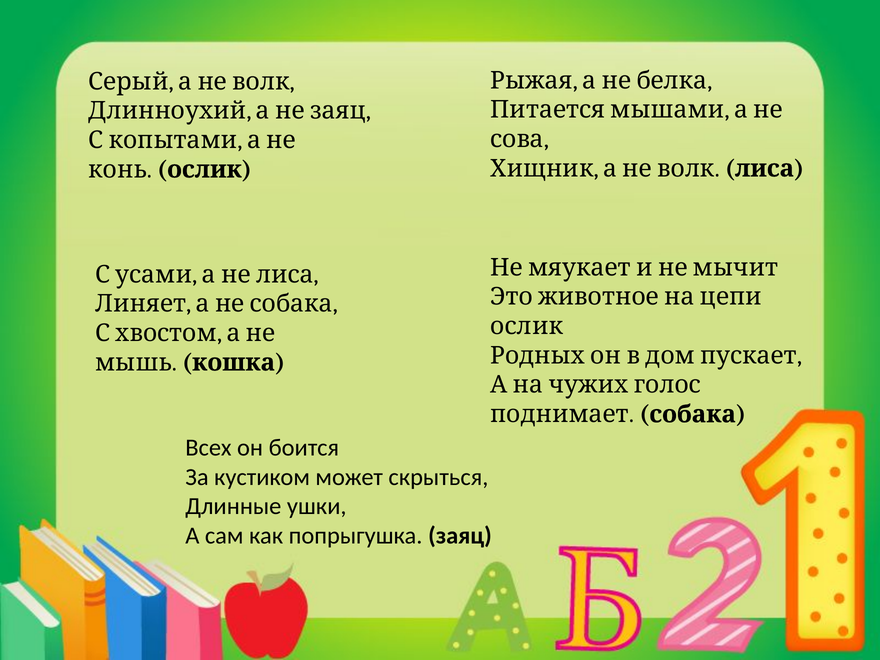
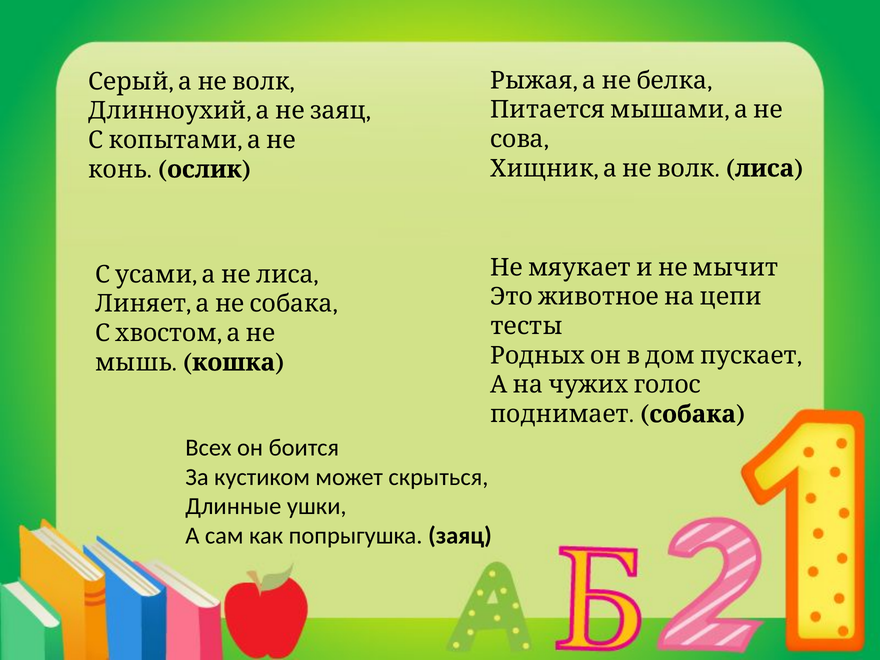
ослик at (527, 326): ослик -> тесты
